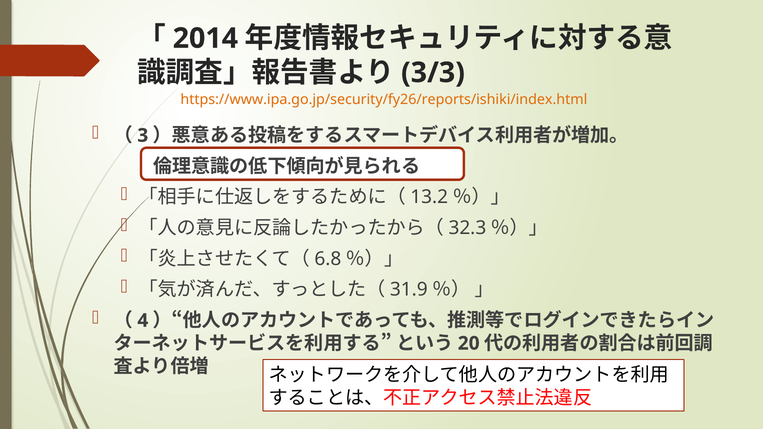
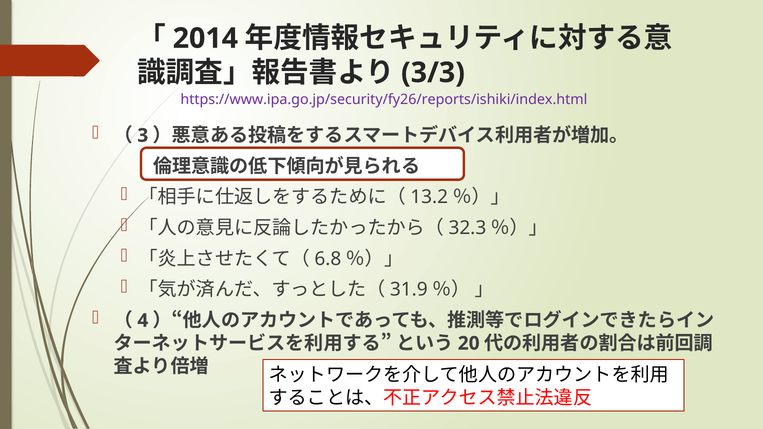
https://www.ipa.go.jp/security/fy26/reports/ishiki/index.html colour: orange -> purple
